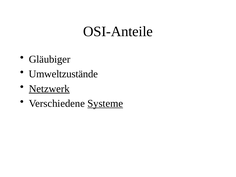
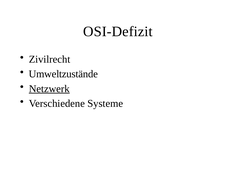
OSI-Anteile: OSI-Anteile -> OSI-Defizit
Gläubiger: Gläubiger -> Zivilrecht
Systeme underline: present -> none
